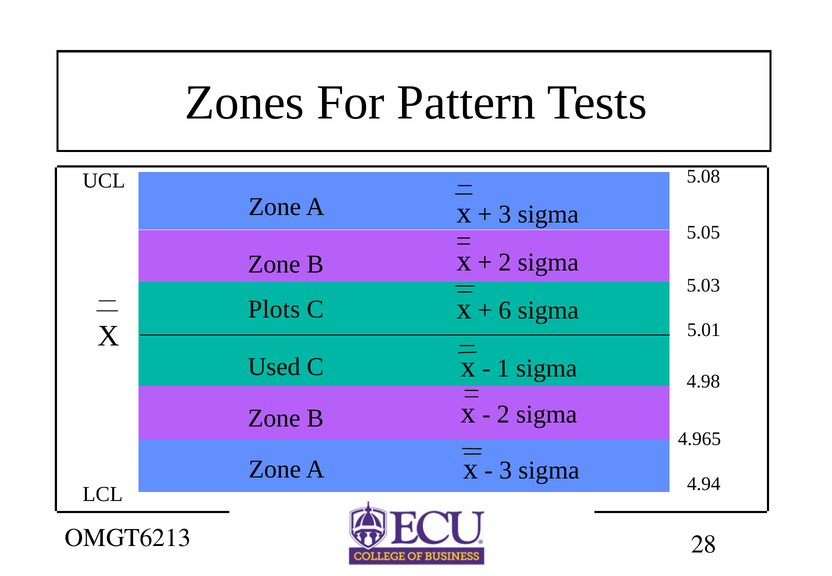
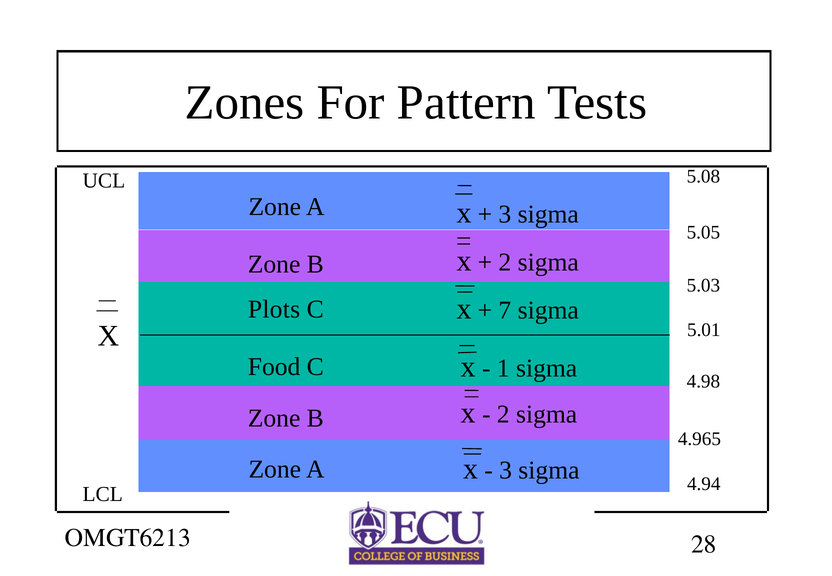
6: 6 -> 7
Used: Used -> Food
